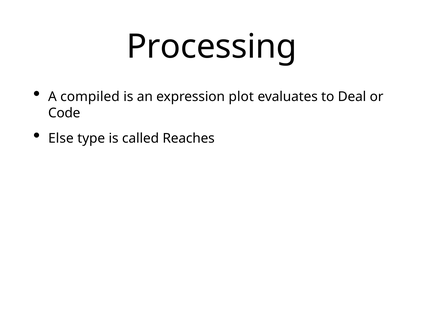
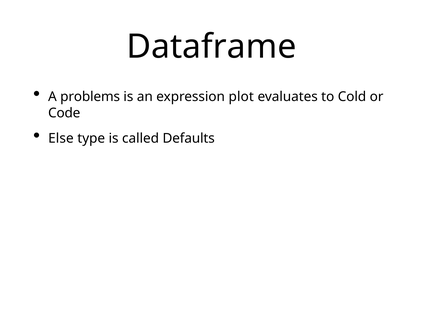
Processing: Processing -> Dataframe
compiled: compiled -> problems
Deal: Deal -> Cold
Reaches: Reaches -> Defaults
